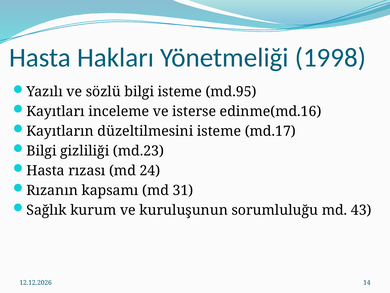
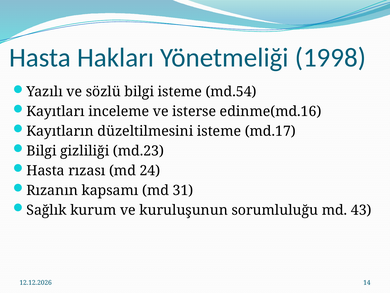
md.95: md.95 -> md.54
